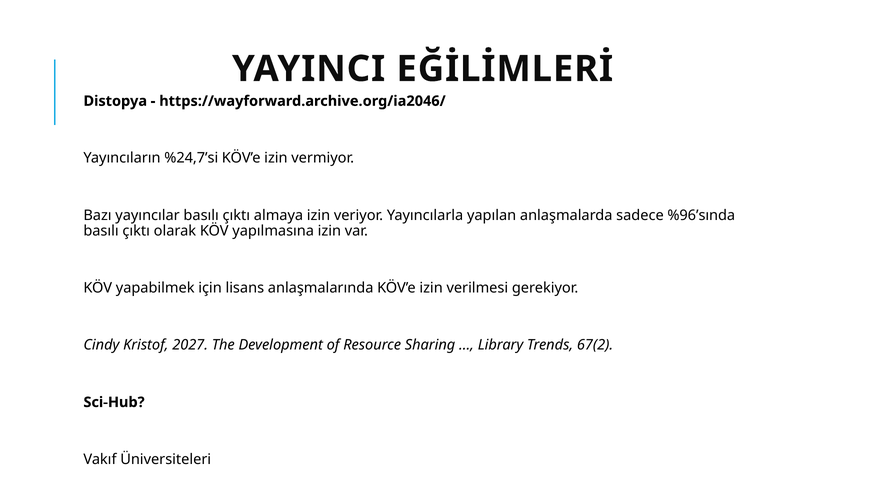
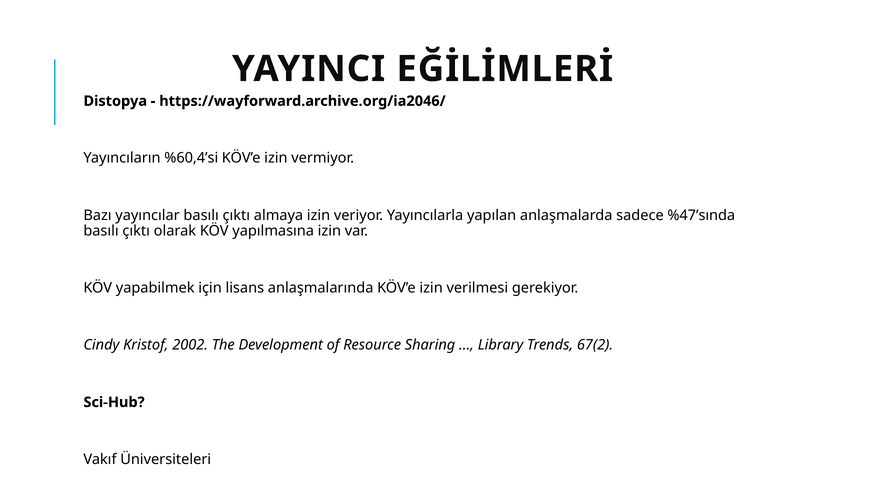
%24,7’si: %24,7’si -> %60,4’si
%96’sında: %96’sında -> %47’sında
2027: 2027 -> 2002
